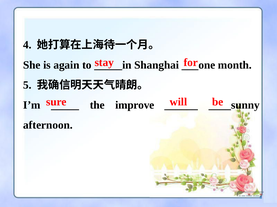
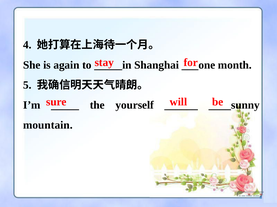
improve: improve -> yourself
afternoon: afternoon -> mountain
